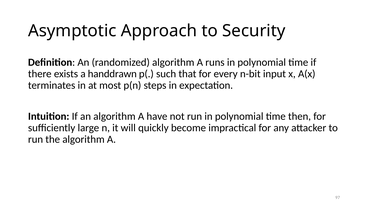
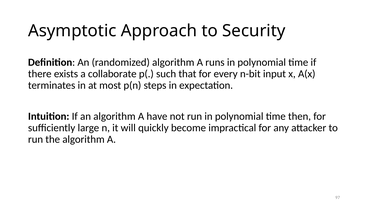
handdrawn: handdrawn -> collaborate
